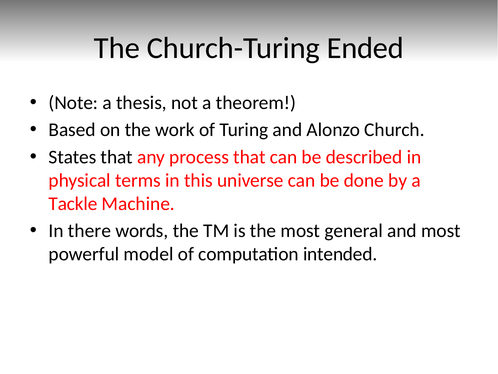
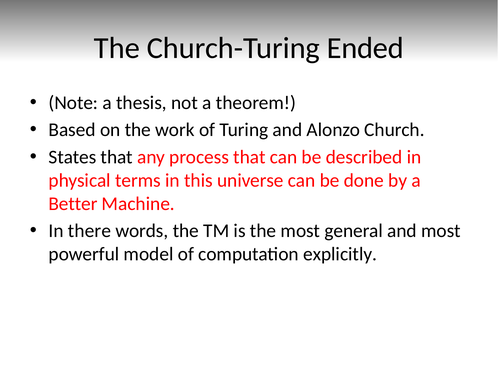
Tackle: Tackle -> Better
intended: intended -> explicitly
